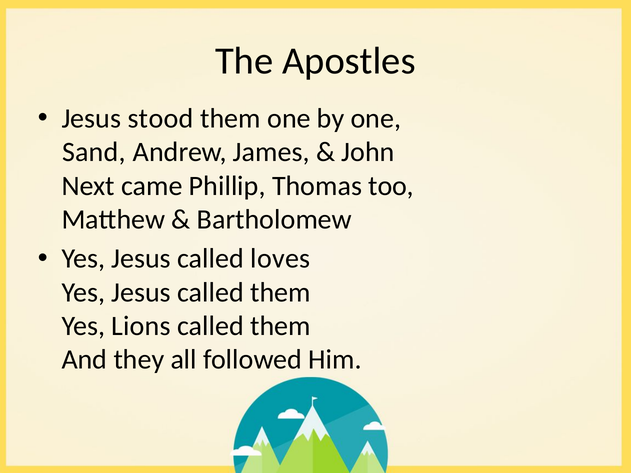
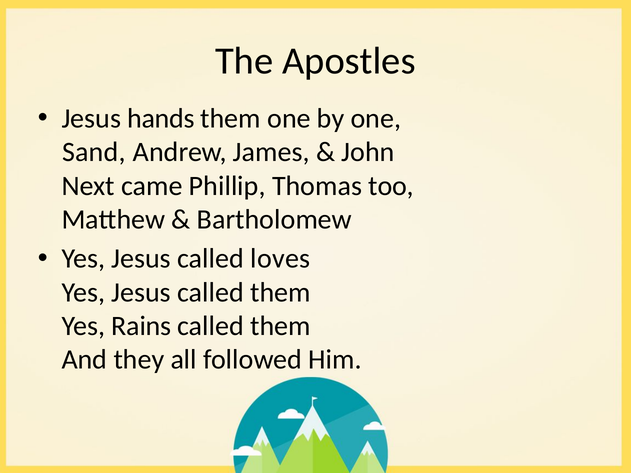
stood: stood -> hands
Lions: Lions -> Rains
